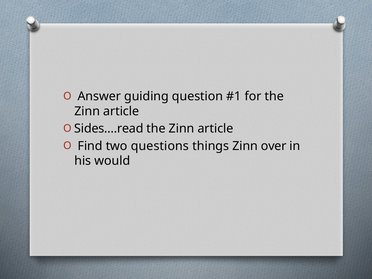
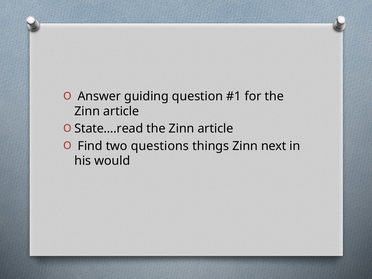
Sides….read: Sides….read -> State….read
over: over -> next
